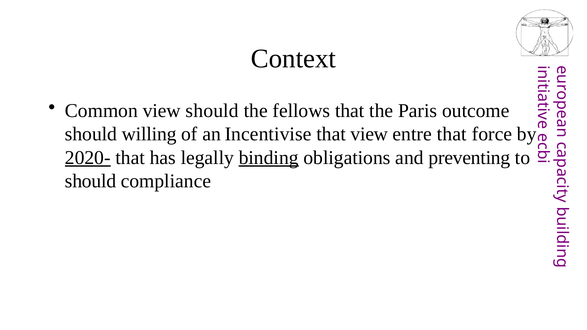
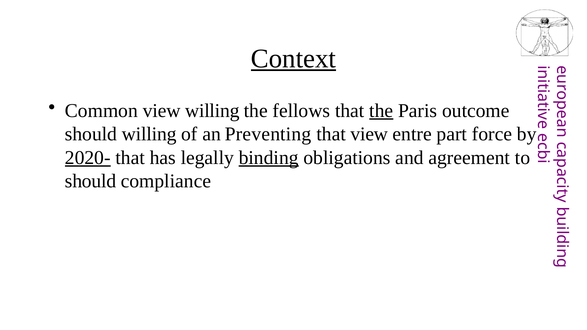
Context underline: none -> present
view should: should -> willing
the at (381, 111) underline: none -> present
Incentivise: Incentivise -> Preventing
entre that: that -> part
preventing: preventing -> agreement
